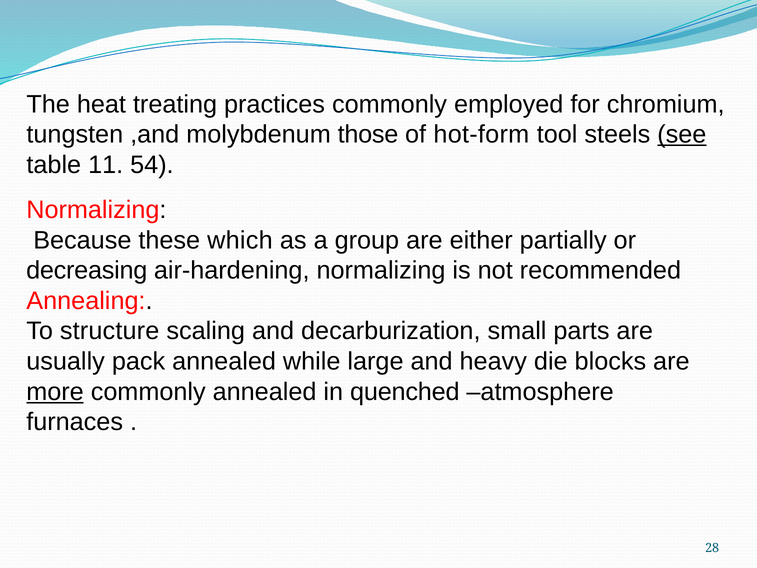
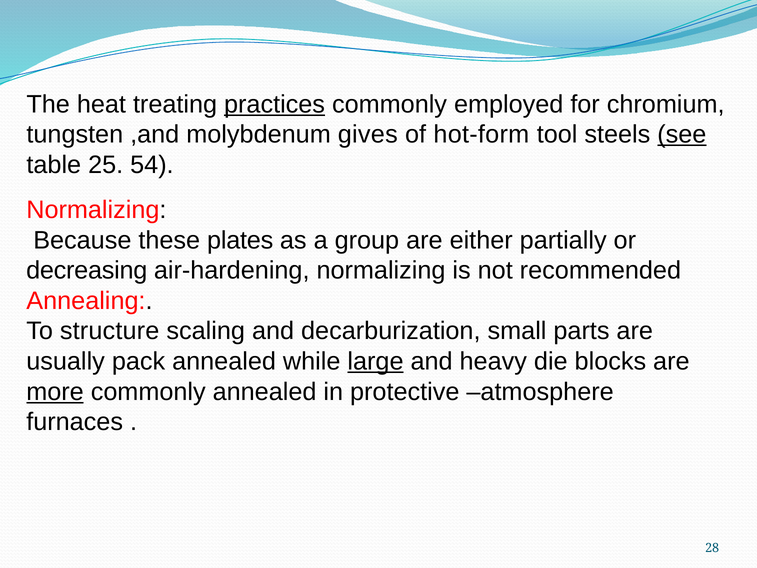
practices underline: none -> present
those: those -> gives
11: 11 -> 25
which: which -> plates
large underline: none -> present
quenched: quenched -> protective
